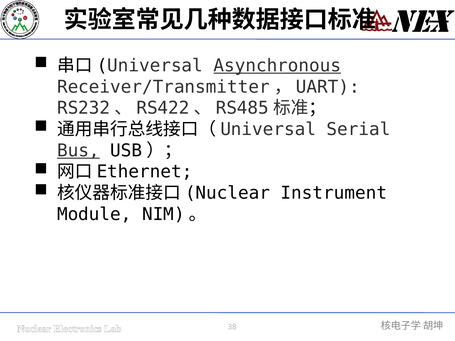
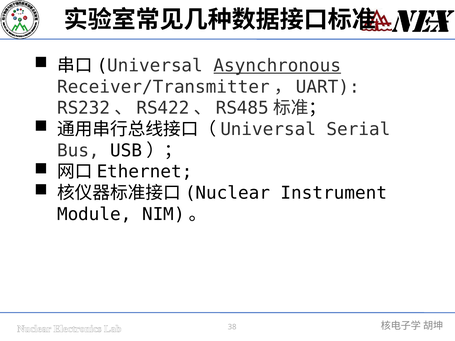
Bus underline: present -> none
